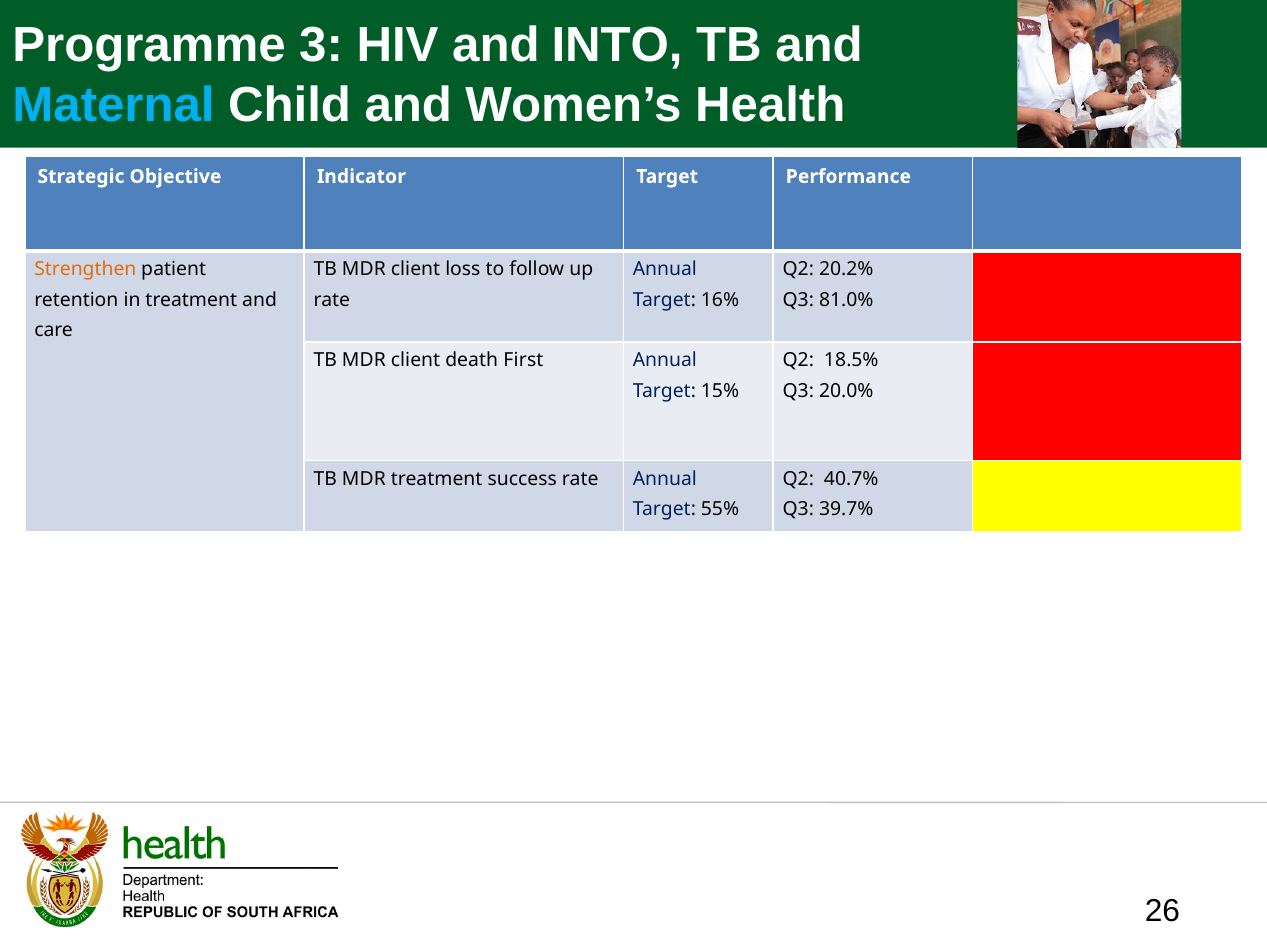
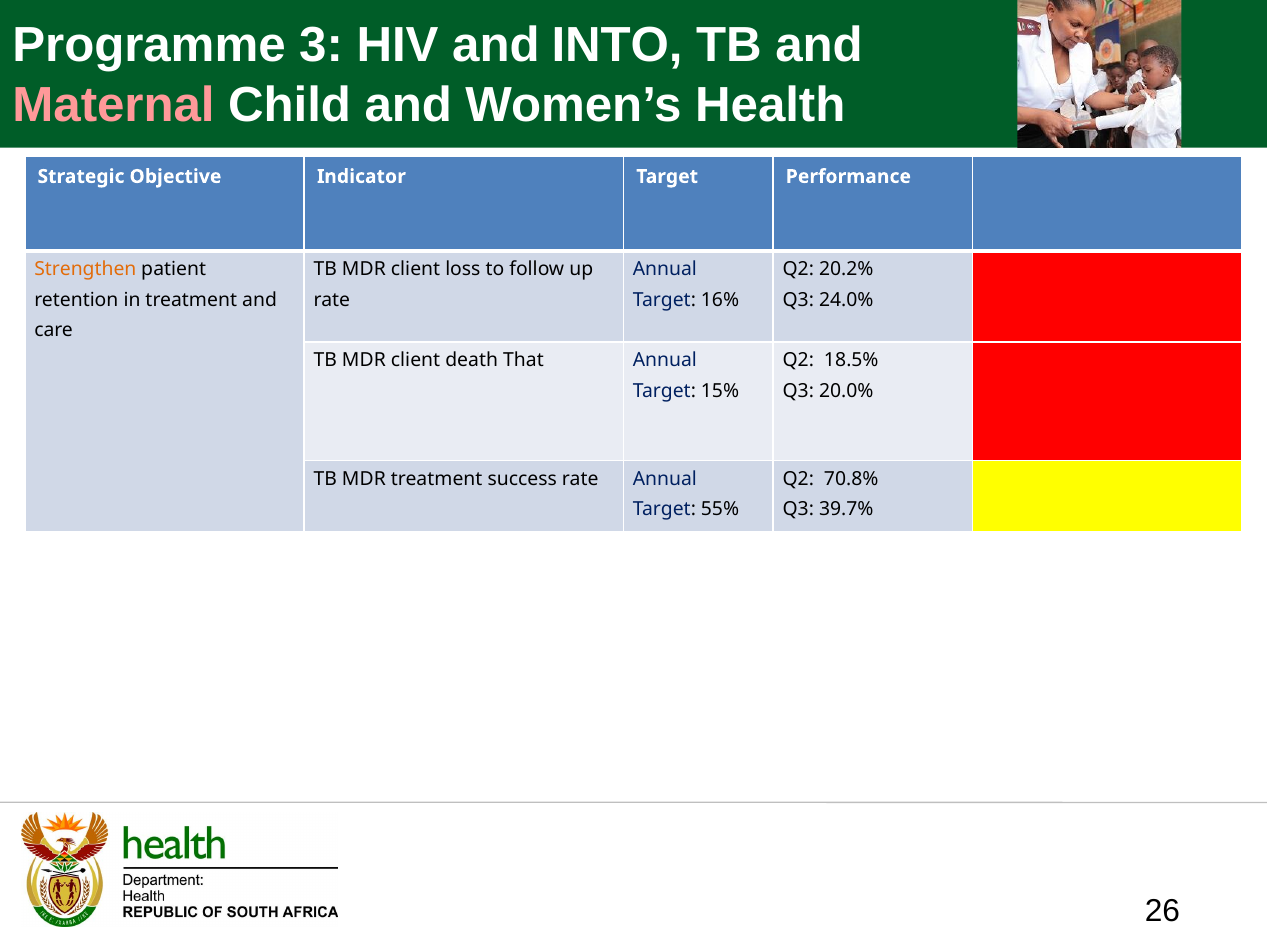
Maternal colour: light blue -> pink
81.0%: 81.0% -> 24.0%
First: First -> That
40.7%: 40.7% -> 70.8%
